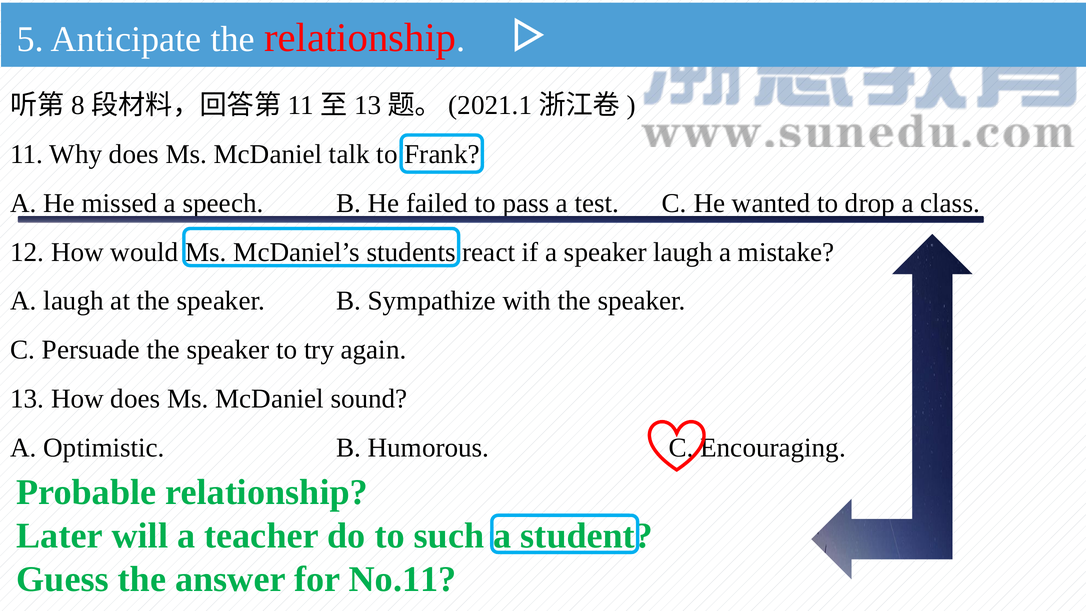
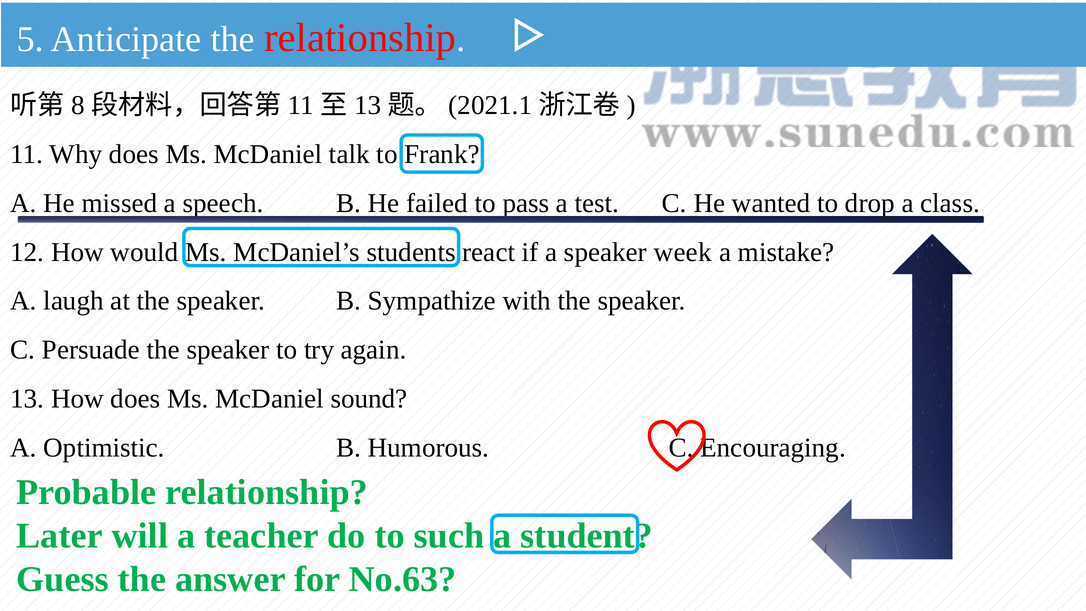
speaker laugh: laugh -> week
No.11: No.11 -> No.63
